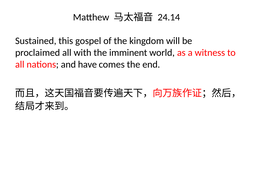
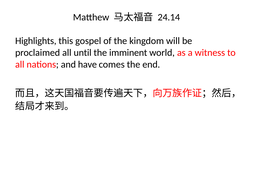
Sustained: Sustained -> Highlights
with: with -> until
